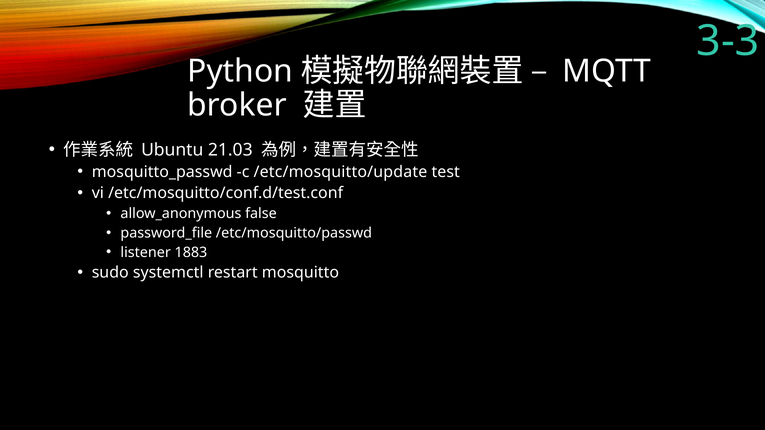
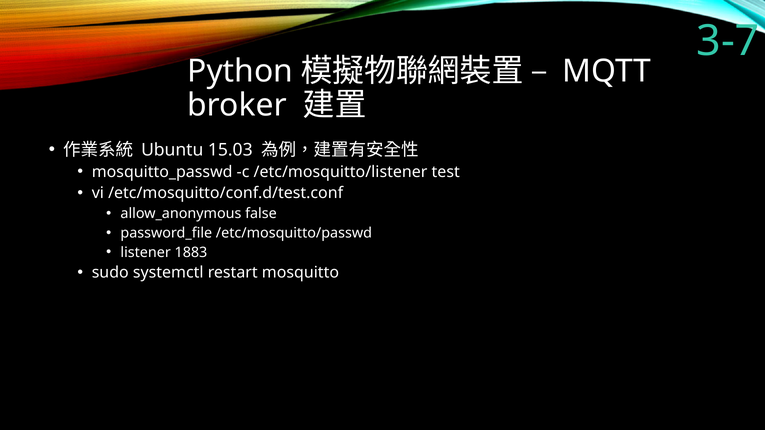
3-3: 3-3 -> 3-7
21.03: 21.03 -> 15.03
/etc/mosquitto/update: /etc/mosquitto/update -> /etc/mosquitto/listener
